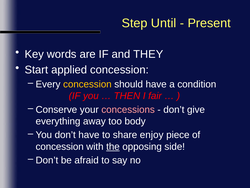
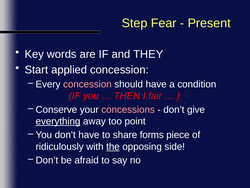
Until: Until -> Fear
concession at (87, 84) colour: yellow -> pink
everything underline: none -> present
body: body -> point
enjoy: enjoy -> forms
concession at (60, 146): concession -> ridiculously
